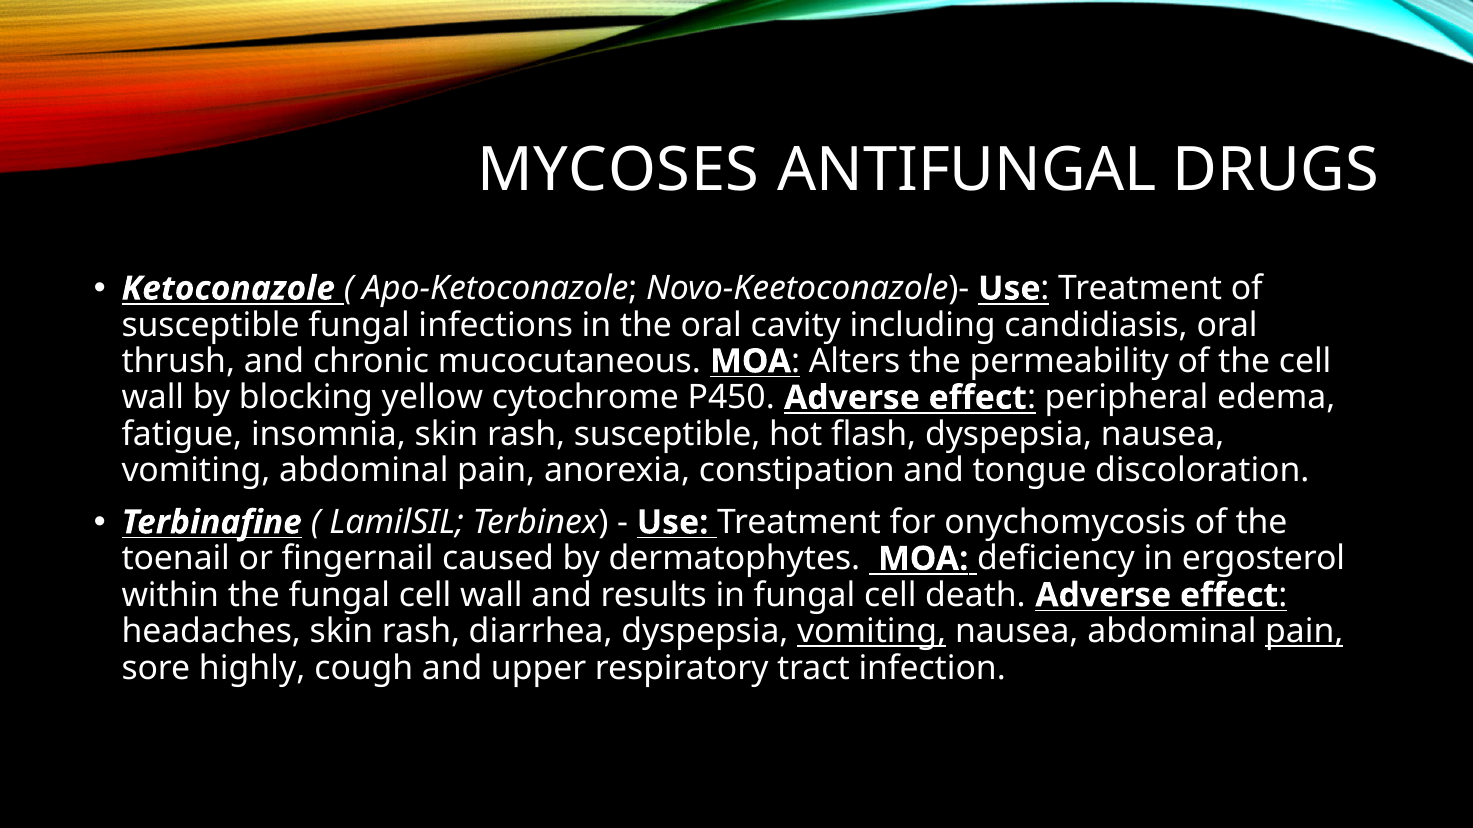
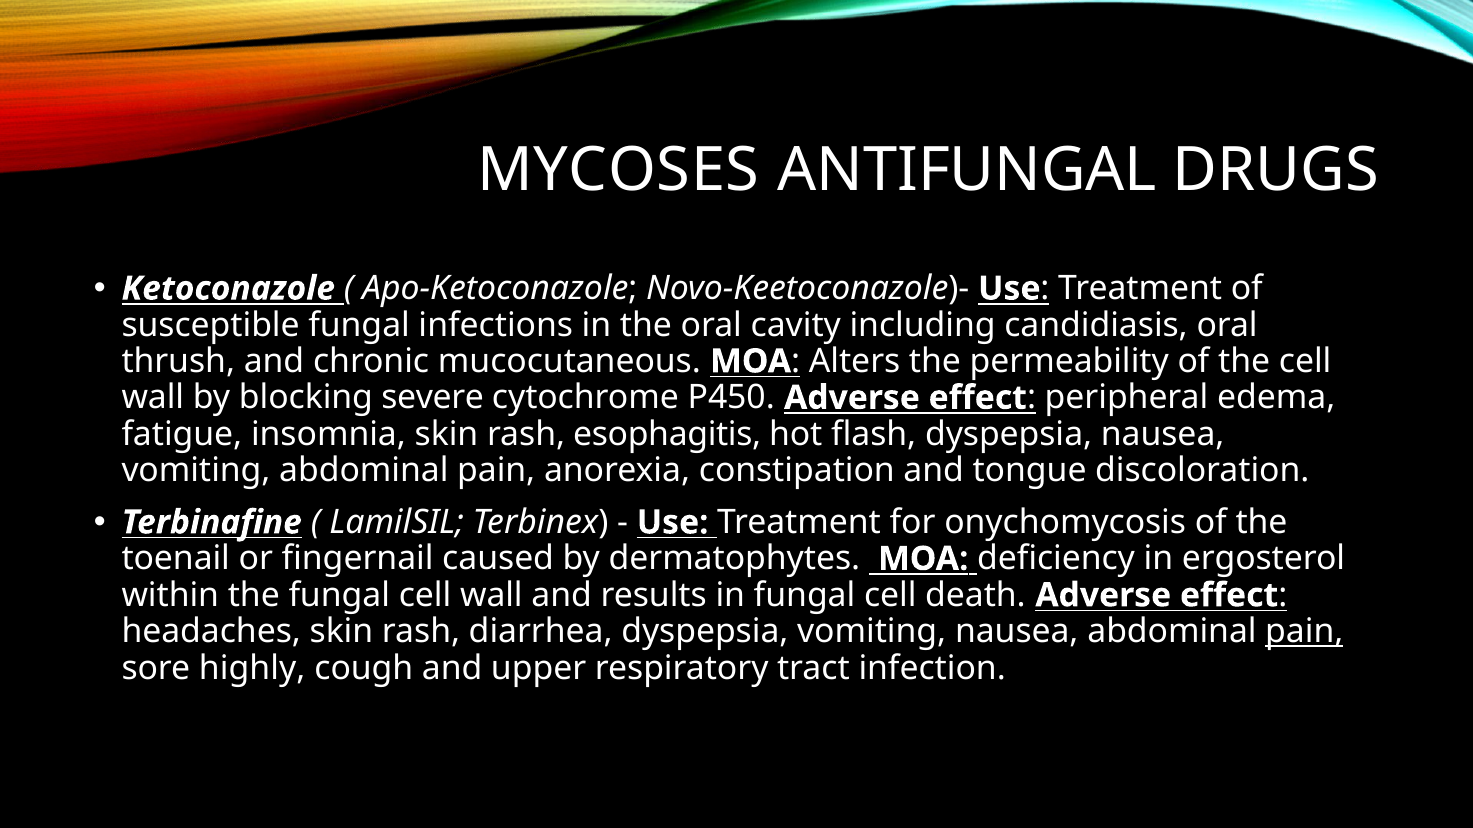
yellow: yellow -> severe
rash susceptible: susceptible -> esophagitis
vomiting at (872, 632) underline: present -> none
